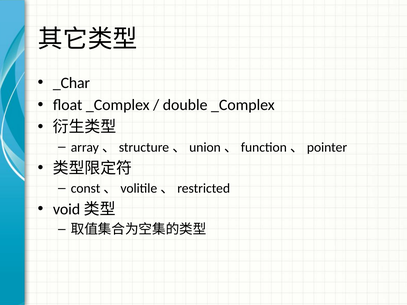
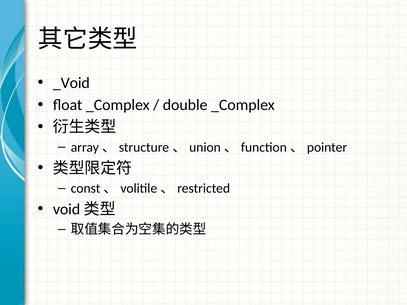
_Char: _Char -> _Void
